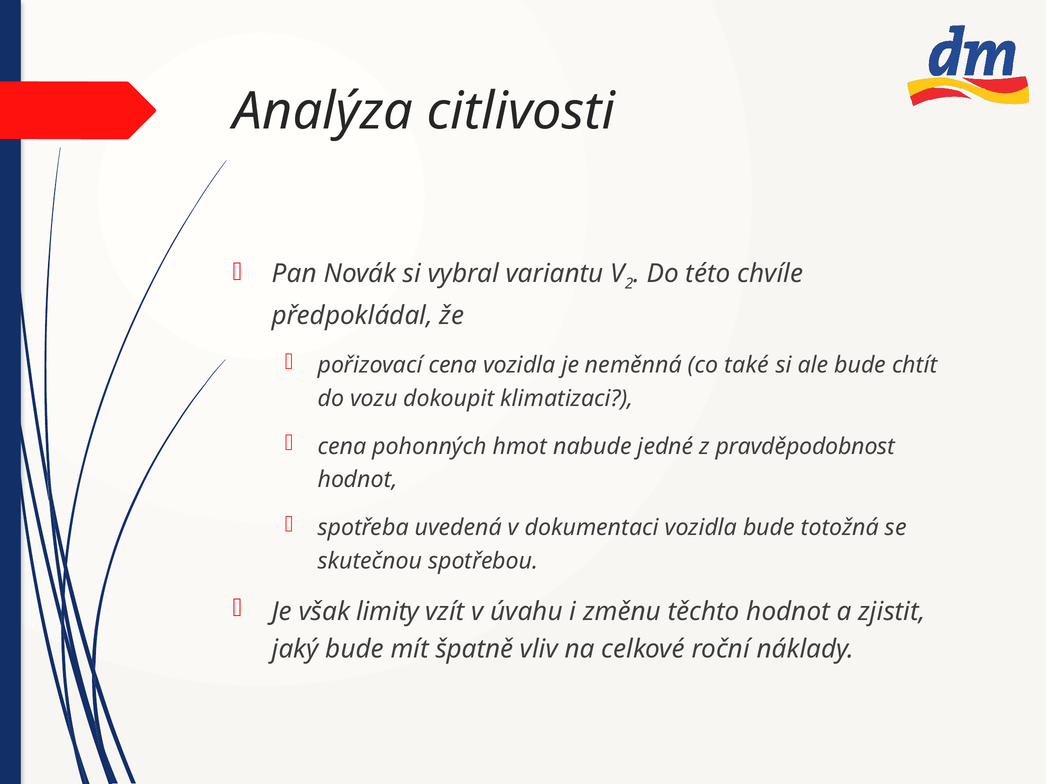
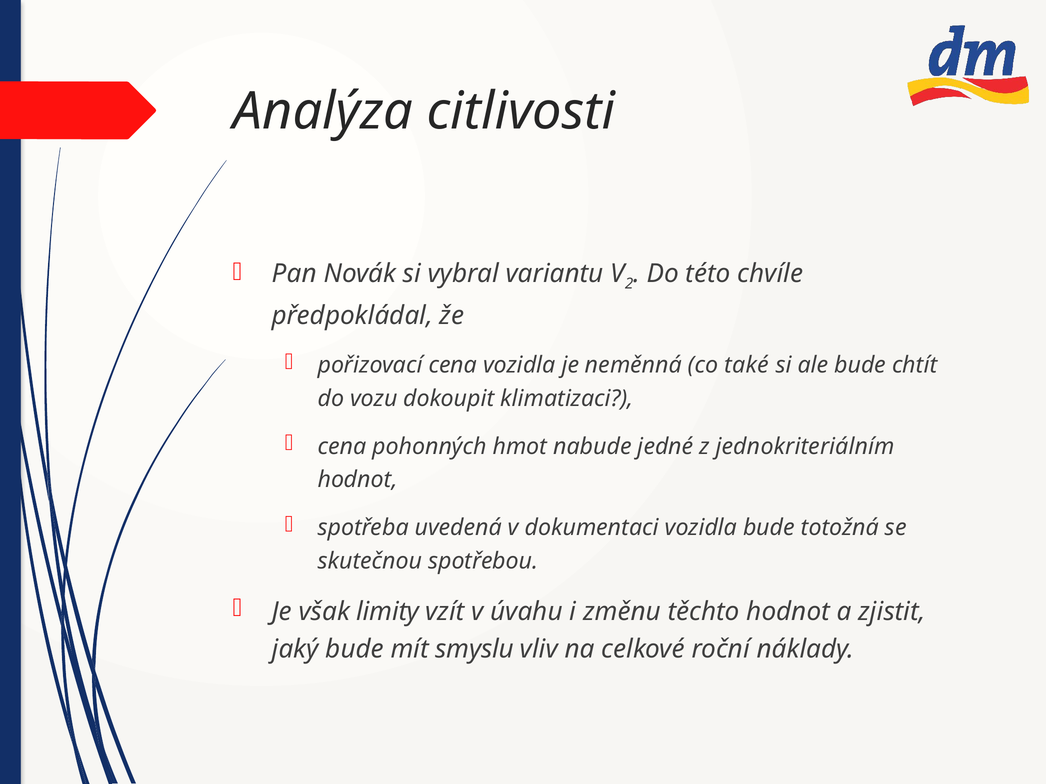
pravděpodobnost: pravděpodobnost -> jednokriteriálním
špatně: špatně -> smyslu
